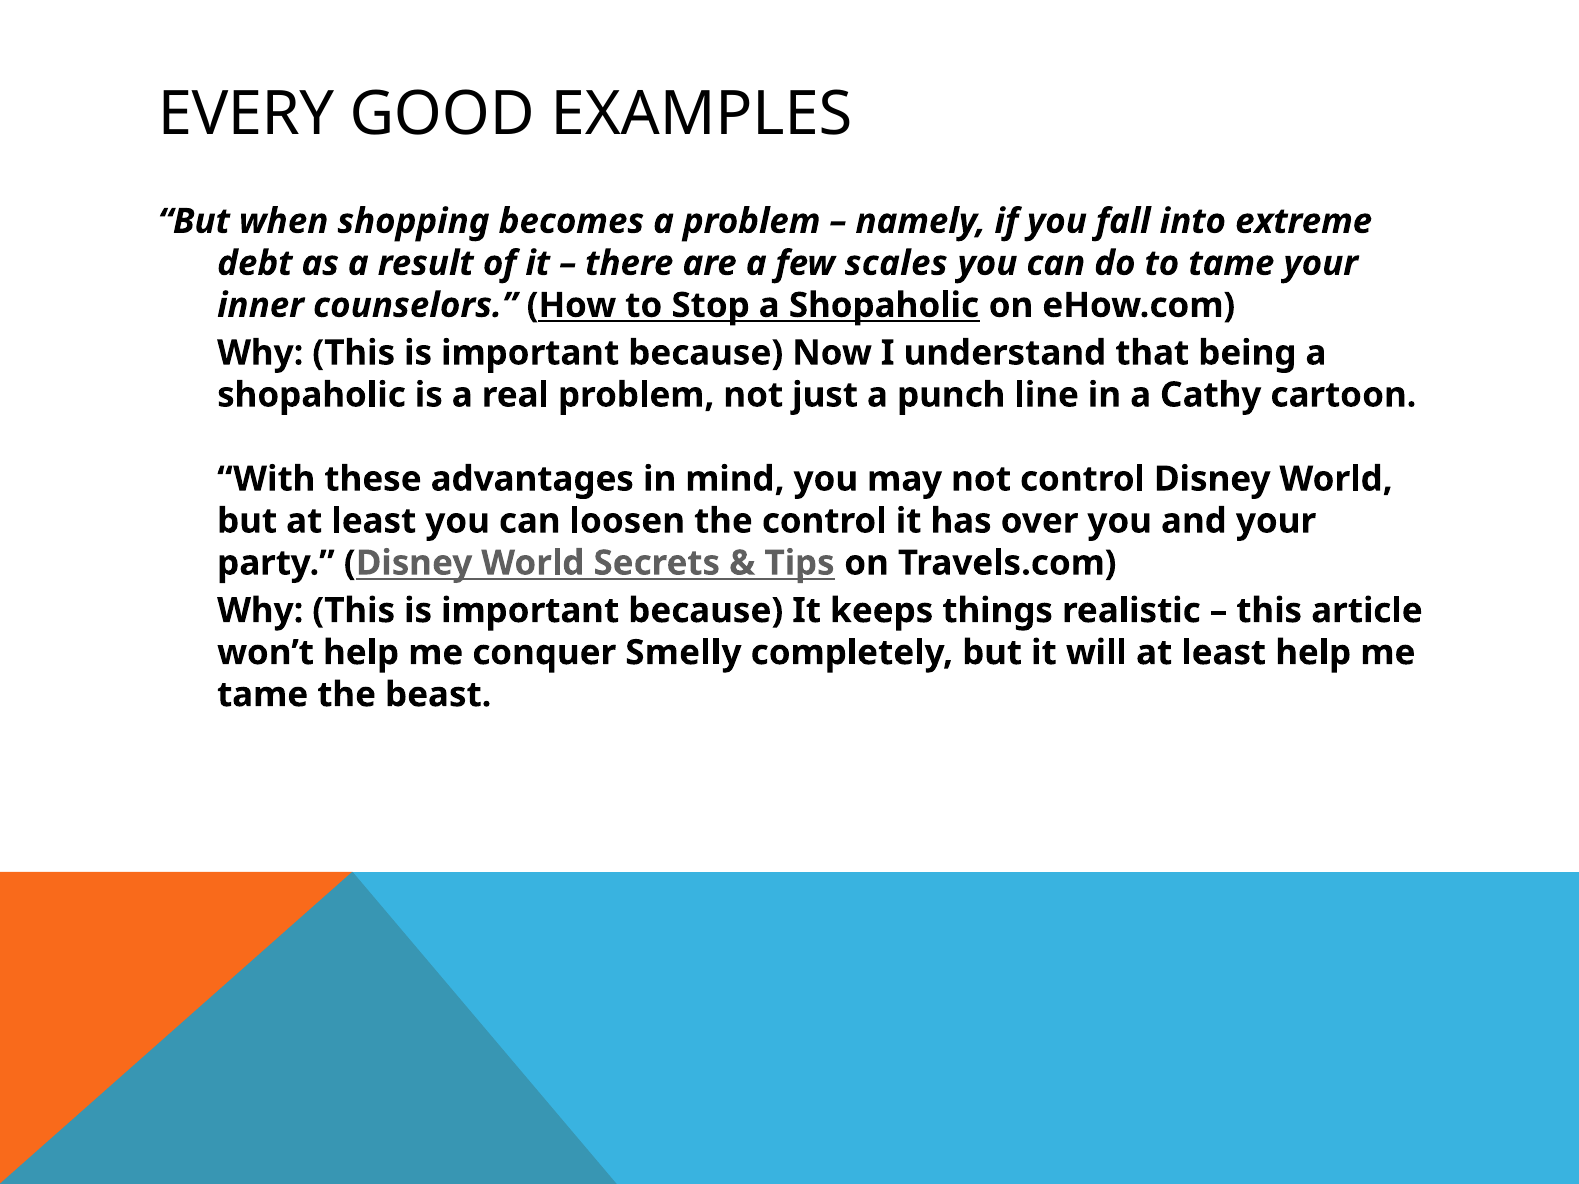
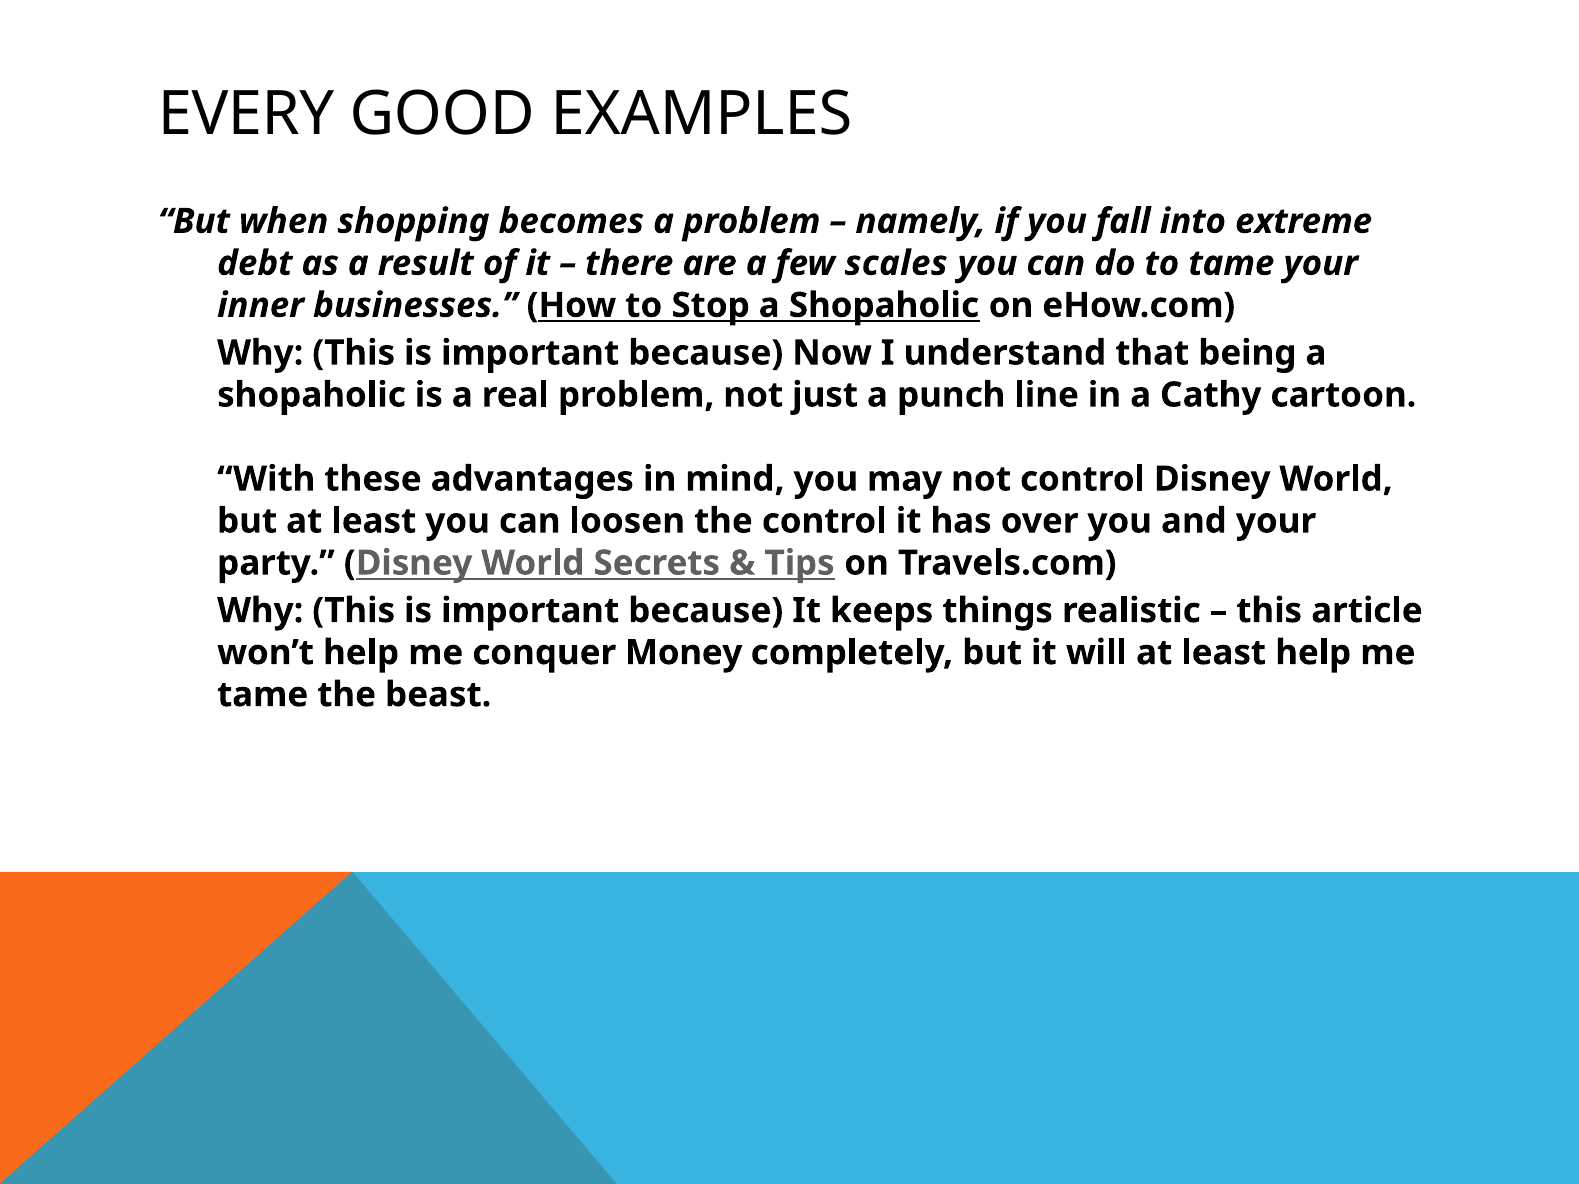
counselors: counselors -> businesses
Smelly: Smelly -> Money
